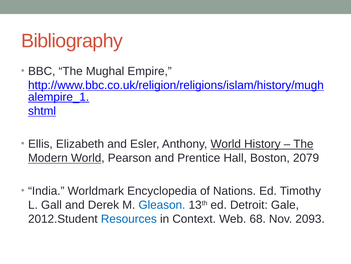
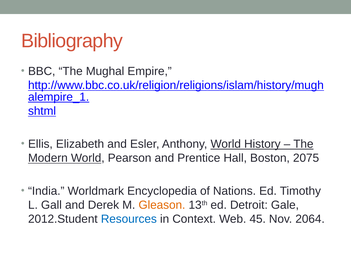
2079: 2079 -> 2075
Gleason colour: blue -> orange
68: 68 -> 45
2093: 2093 -> 2064
